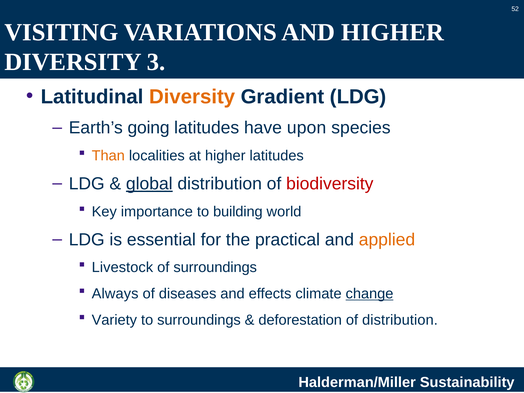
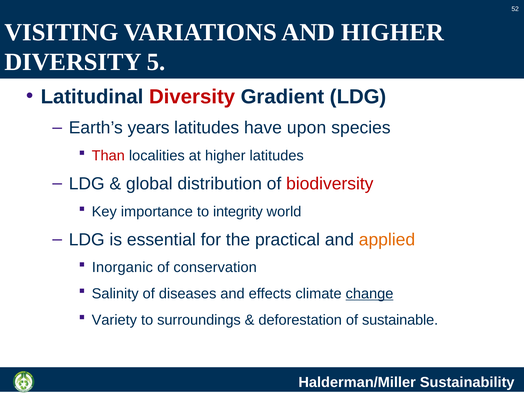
3: 3 -> 5
Diversity at (192, 97) colour: orange -> red
going: going -> years
Than colour: orange -> red
global underline: present -> none
building: building -> integrity
Livestock: Livestock -> Inorganic
of surroundings: surroundings -> conservation
Always: Always -> Salinity
of distribution: distribution -> sustainable
